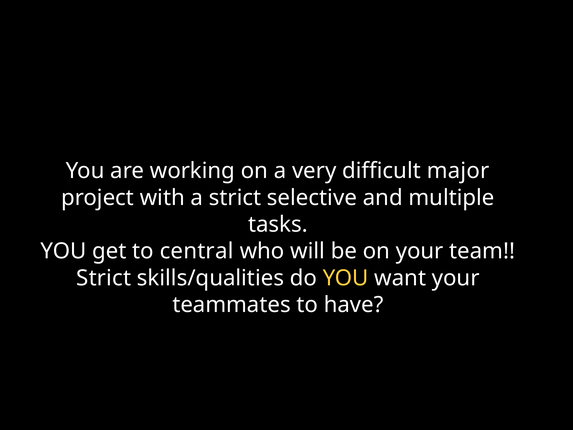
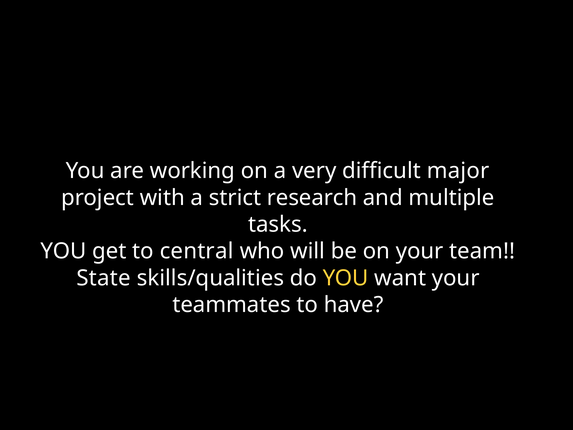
selective: selective -> research
Strict at (104, 278): Strict -> State
